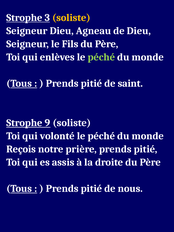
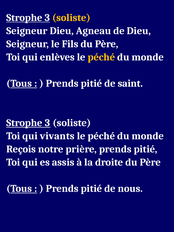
péché at (101, 57) colour: light green -> yellow
9 at (47, 123): 9 -> 3
volonté: volonté -> vivants
